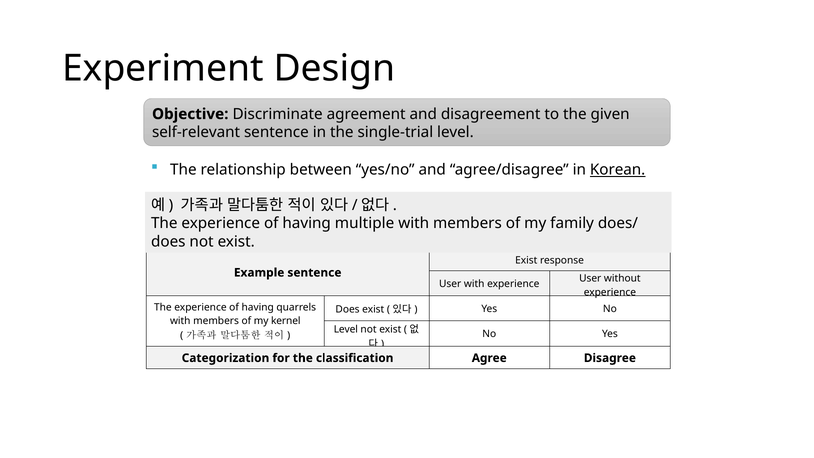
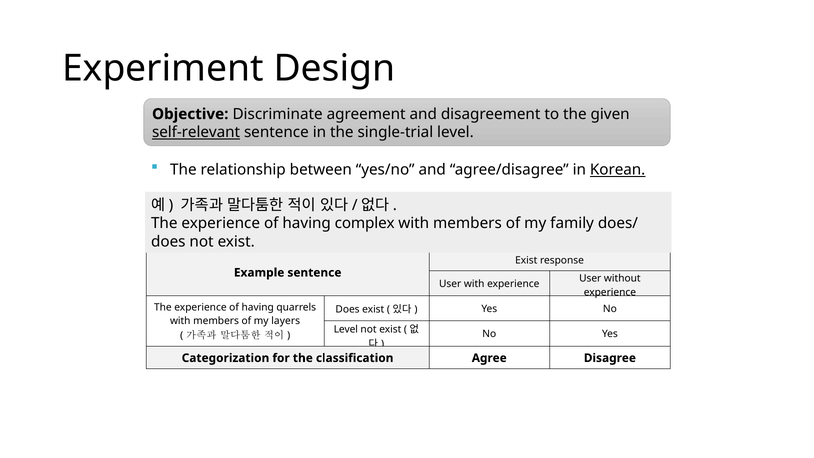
self-relevant underline: none -> present
multiple: multiple -> complex
kernel: kernel -> layers
